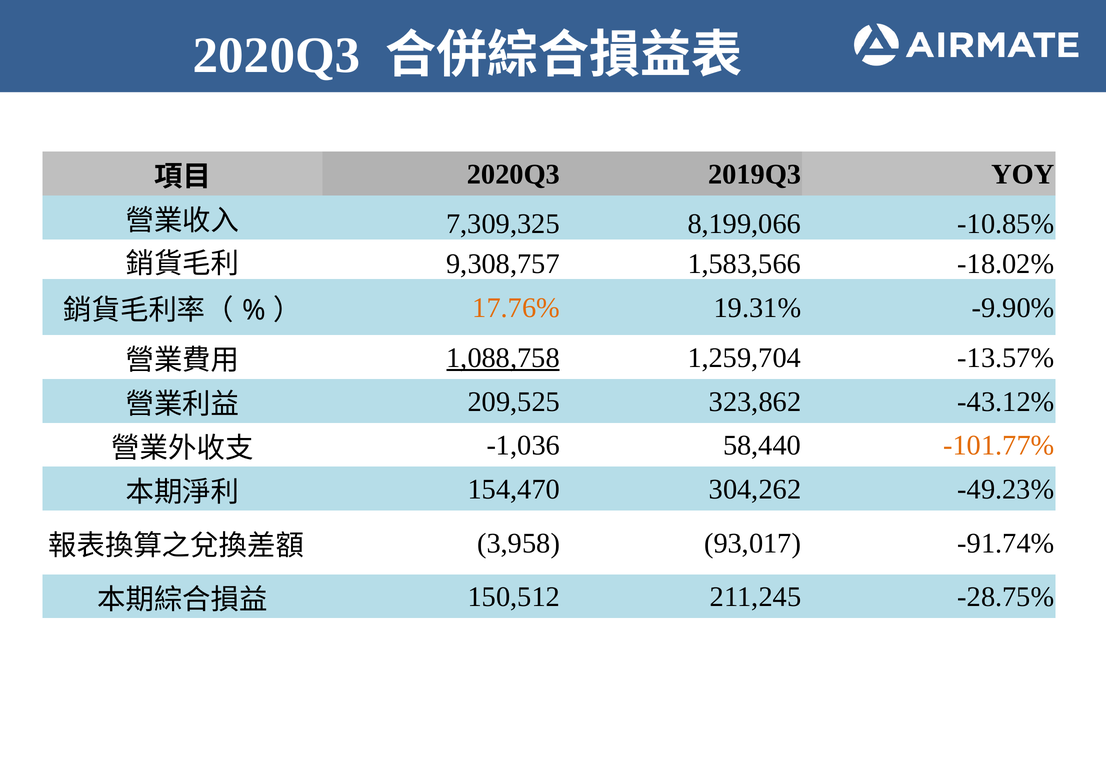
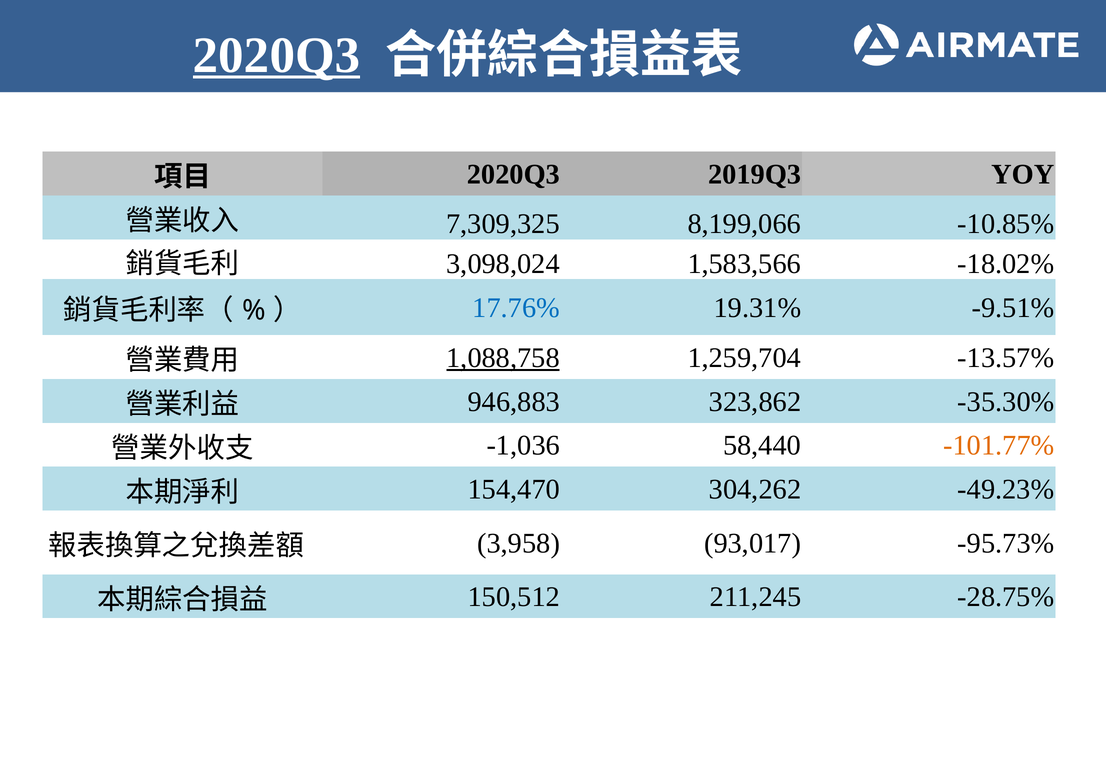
2020Q3 at (277, 55) underline: none -> present
9,308,757: 9,308,757 -> 3,098,024
17.76% colour: orange -> blue
-9.90%: -9.90% -> -9.51%
209,525: 209,525 -> 946,883
-43.12%: -43.12% -> -35.30%
-91.74%: -91.74% -> -95.73%
